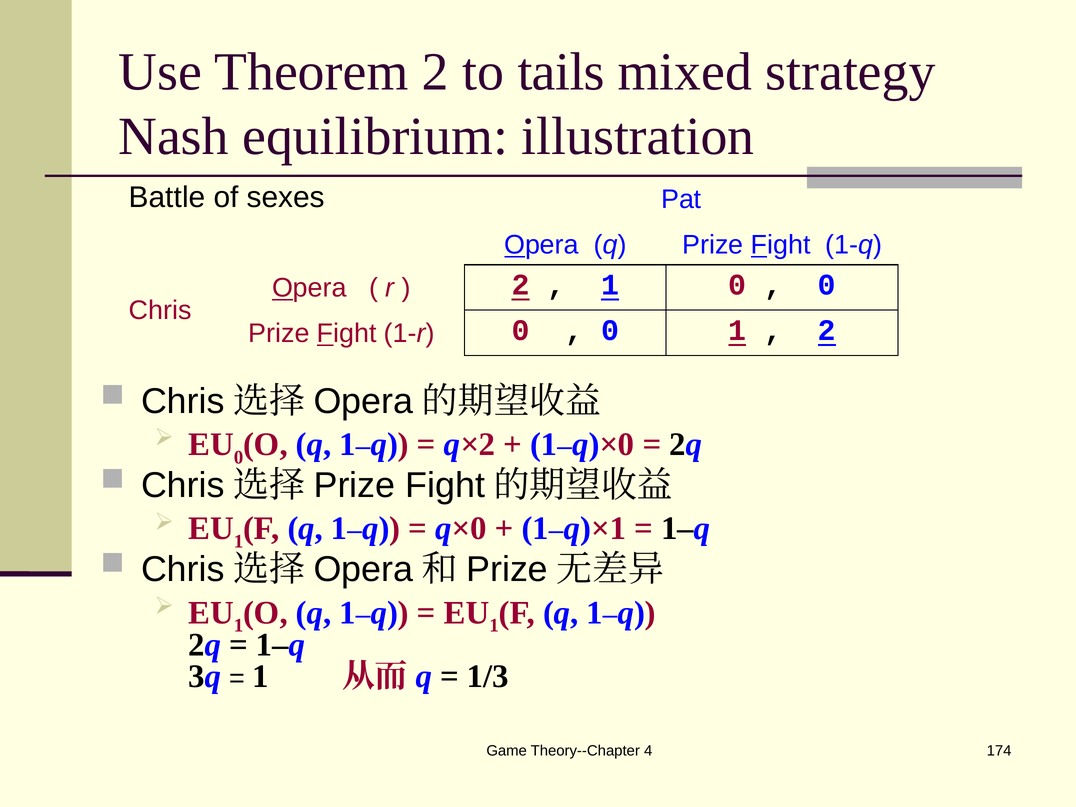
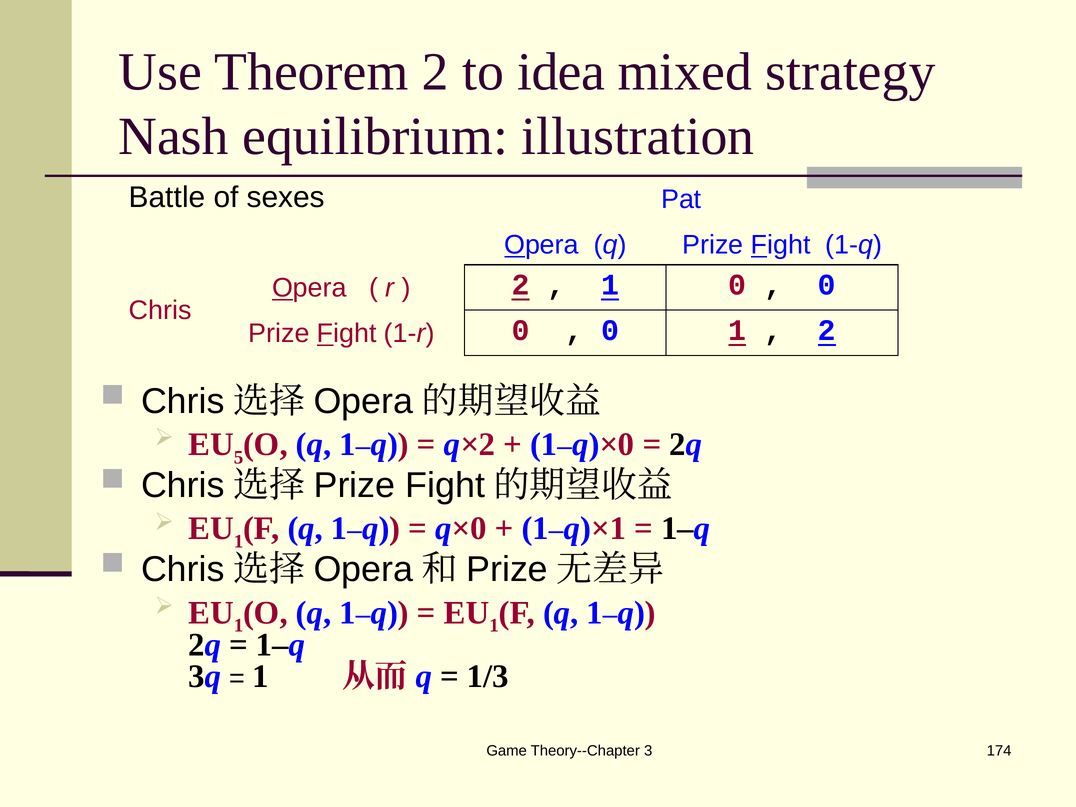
tails: tails -> idea
0 at (239, 457): 0 -> 5
4: 4 -> 3
